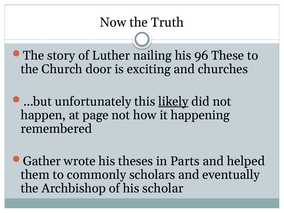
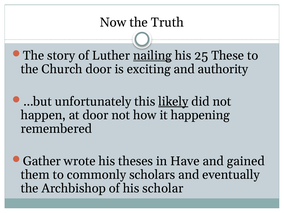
nailing underline: none -> present
96: 96 -> 25
churches: churches -> authority
at page: page -> door
Parts: Parts -> Have
helped: helped -> gained
